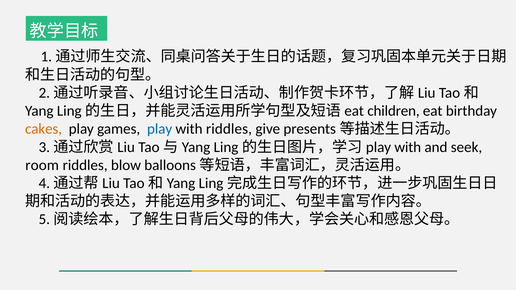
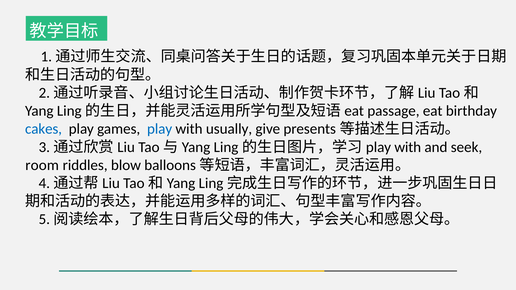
children: children -> passage
cakes colour: orange -> blue
with riddles: riddles -> usually
